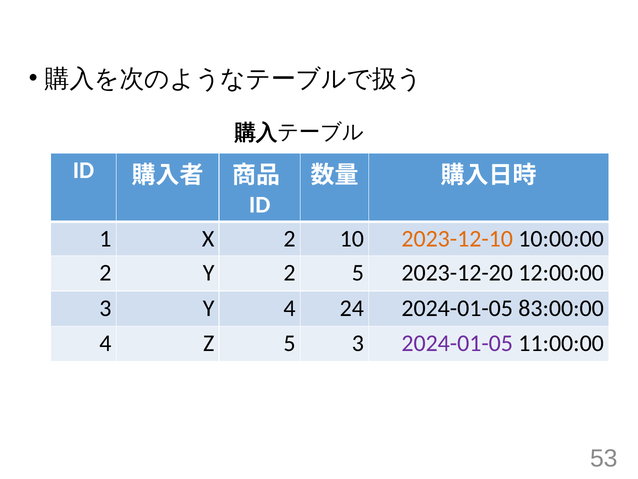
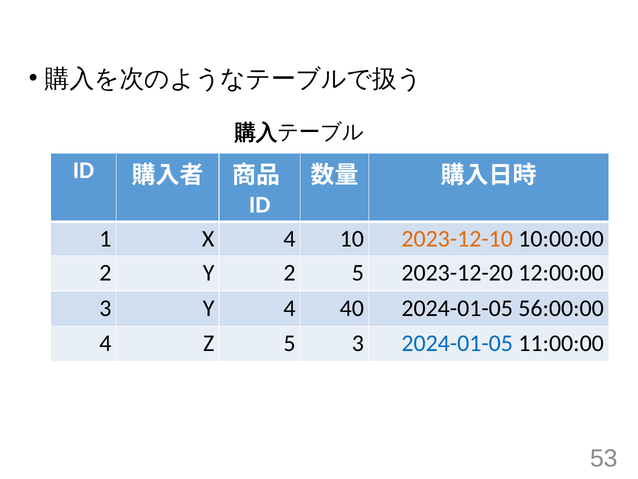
X 2: 2 -> 4
24: 24 -> 40
83:00:00: 83:00:00 -> 56:00:00
2024-01-05 at (457, 343) colour: purple -> blue
